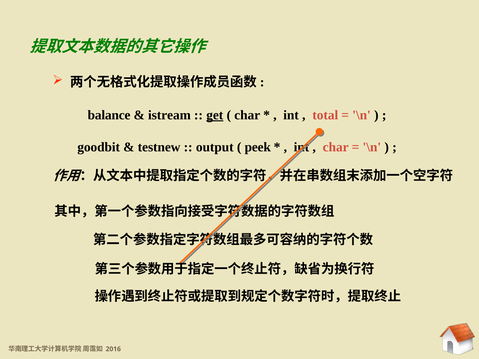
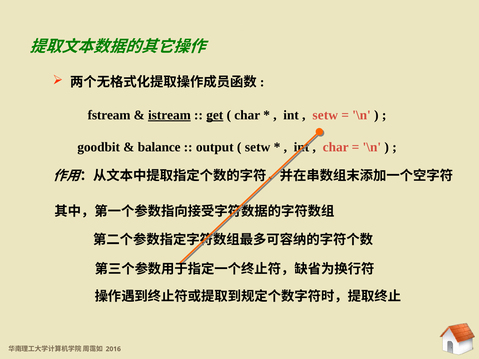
balance: balance -> fstream
istream underline: none -> present
total at (325, 115): total -> setw
testnew: testnew -> balance
peek at (258, 147): peek -> setw
